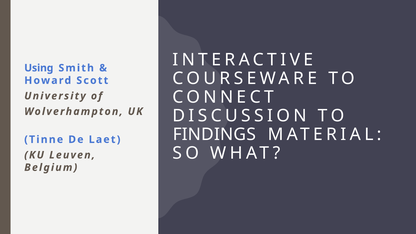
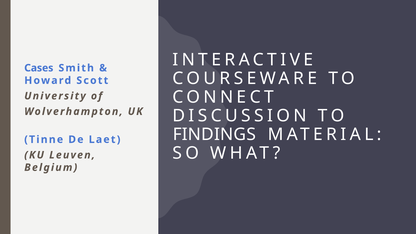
Using: Using -> Cases
